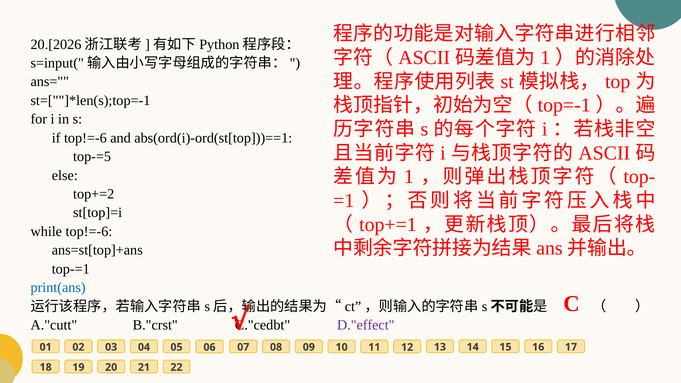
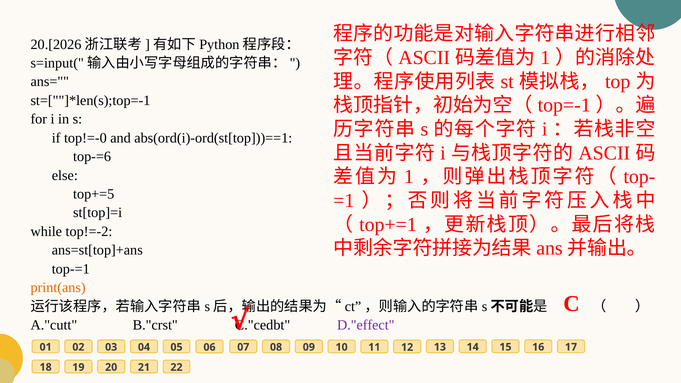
if top!=-6: top!=-6 -> top!=-0
top-=5: top-=5 -> top-=6
top+=2: top+=2 -> top+=5
while top!=-6: top!=-6 -> top!=-2
print(ans colour: blue -> orange
